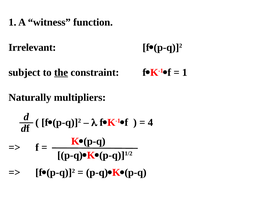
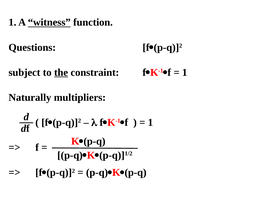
witness underline: none -> present
Irrelevant: Irrelevant -> Questions
4 at (150, 122): 4 -> 1
